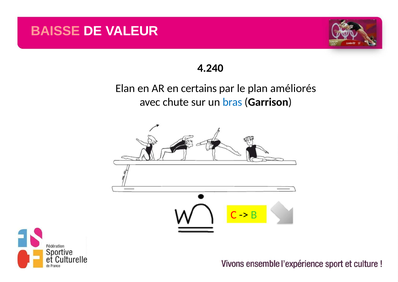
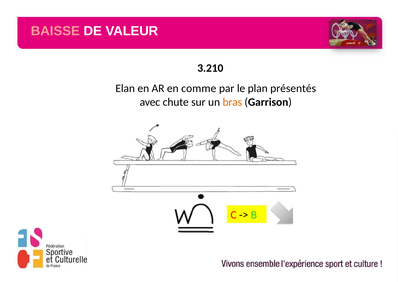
4.240: 4.240 -> 3.210
certains: certains -> comme
améliorés: améliorés -> présentés
bras colour: blue -> orange
